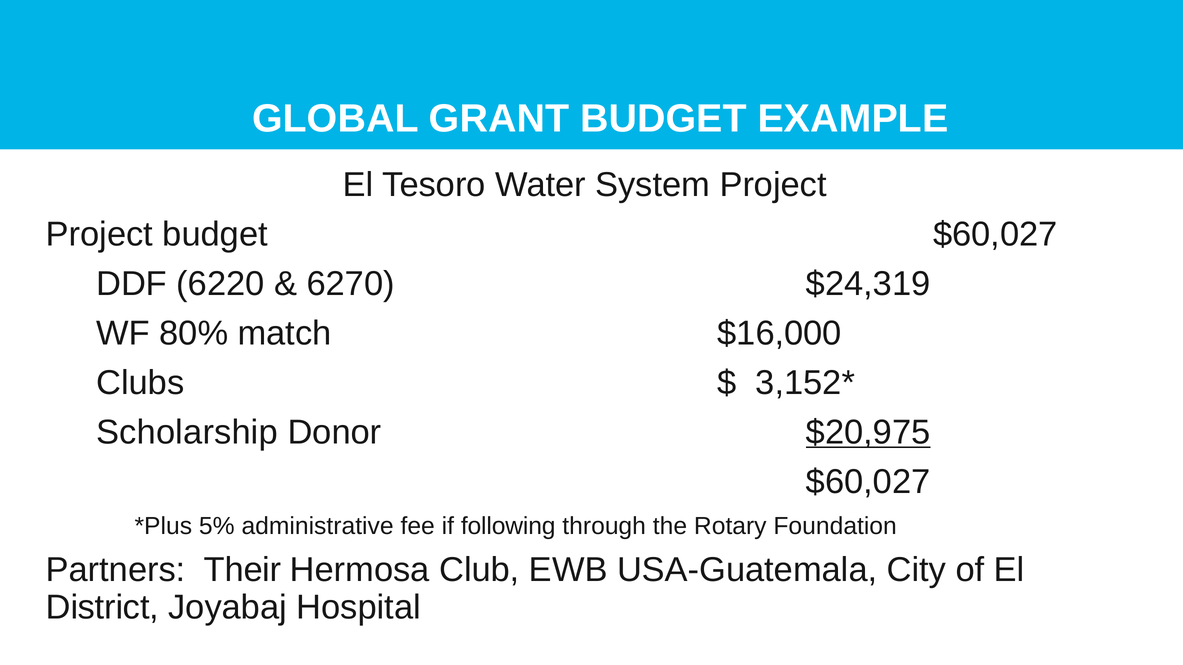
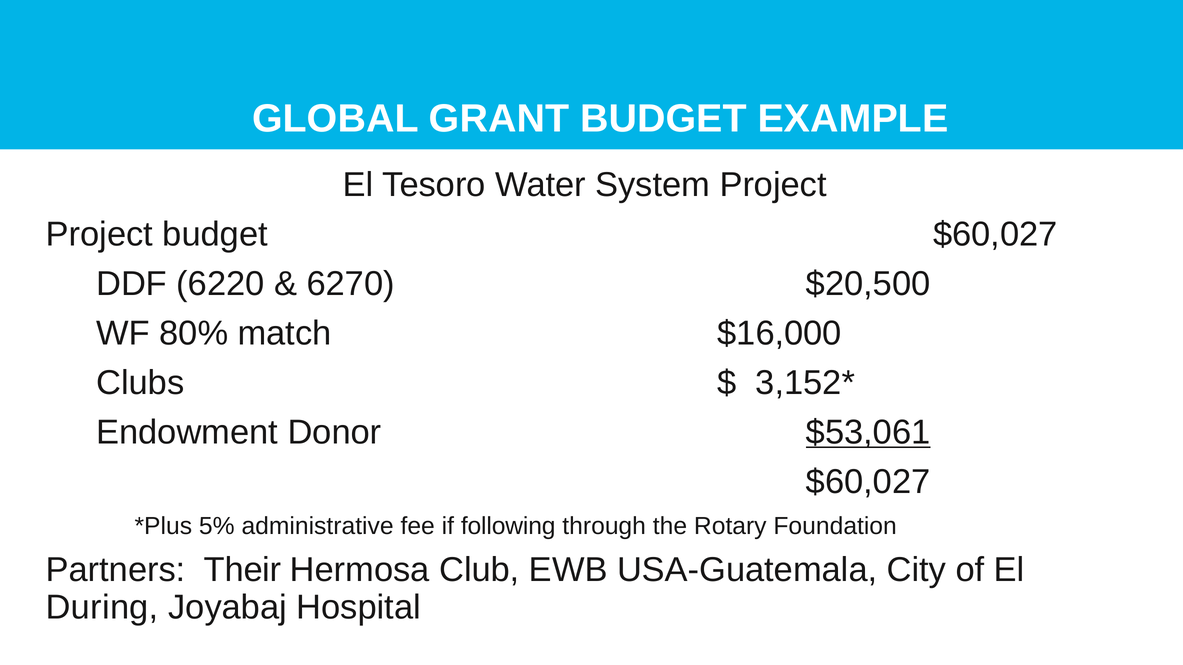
$24,319: $24,319 -> $20,500
Scholarship: Scholarship -> Endowment
$20,975: $20,975 -> $53,061
District: District -> During
